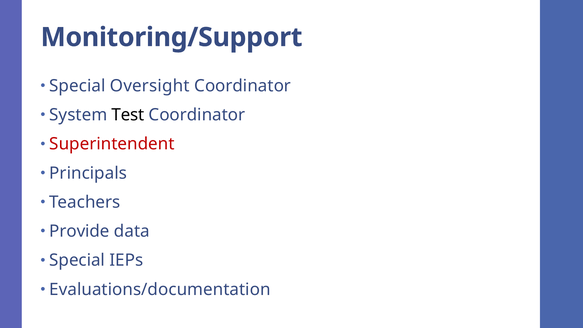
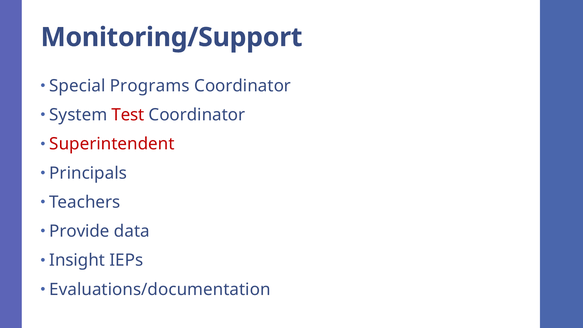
Oversight: Oversight -> Programs
Test colour: black -> red
Special at (77, 260): Special -> Insight
